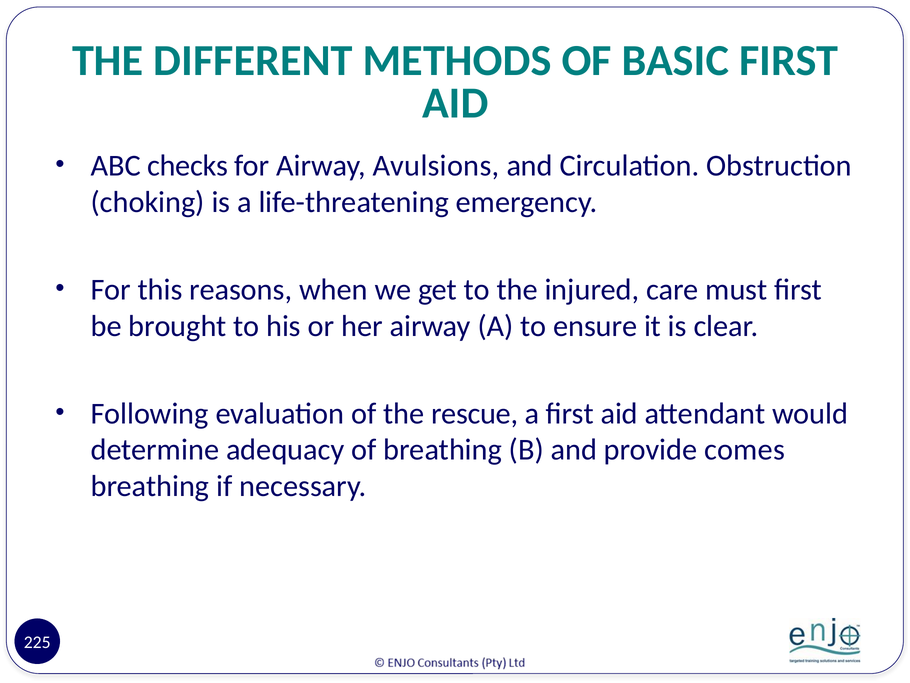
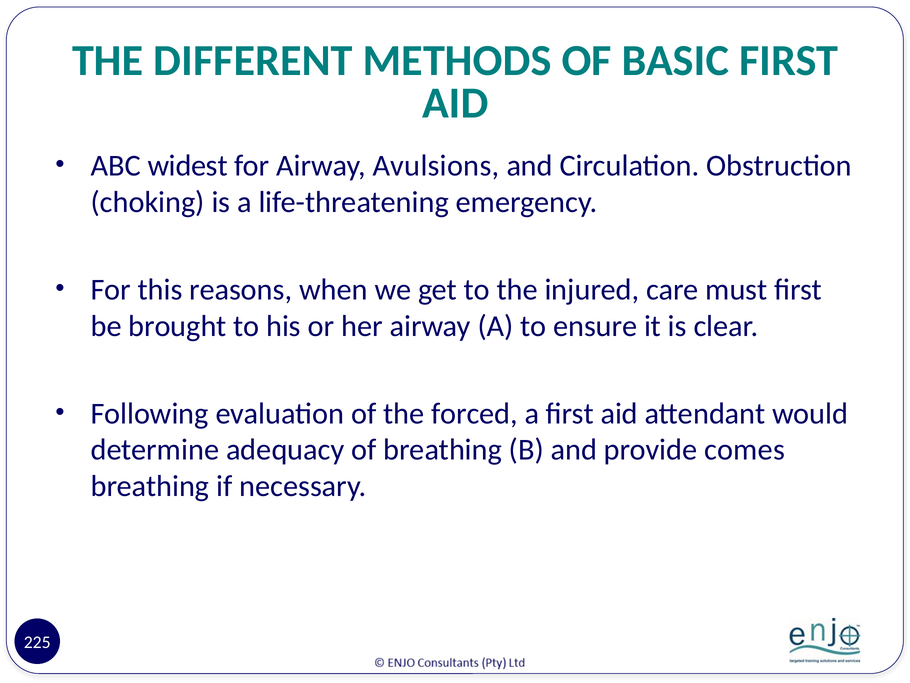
checks: checks -> widest
rescue: rescue -> forced
